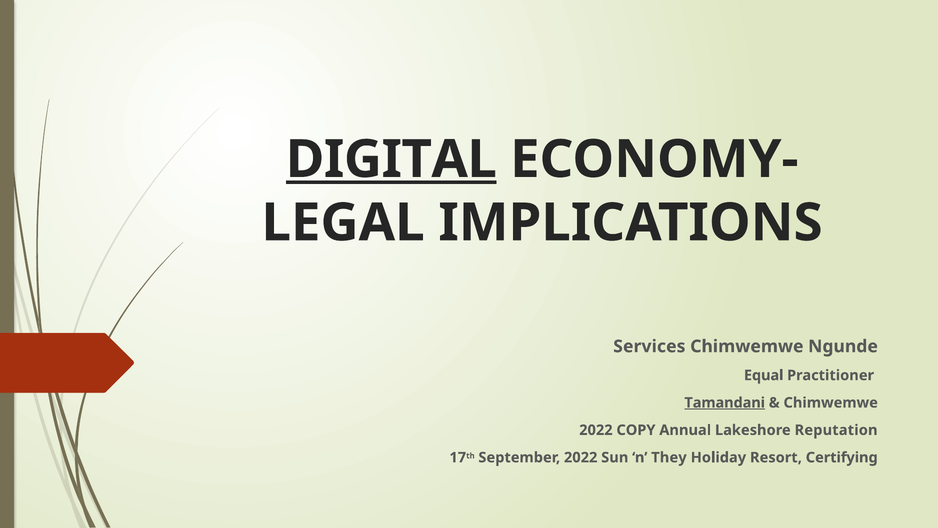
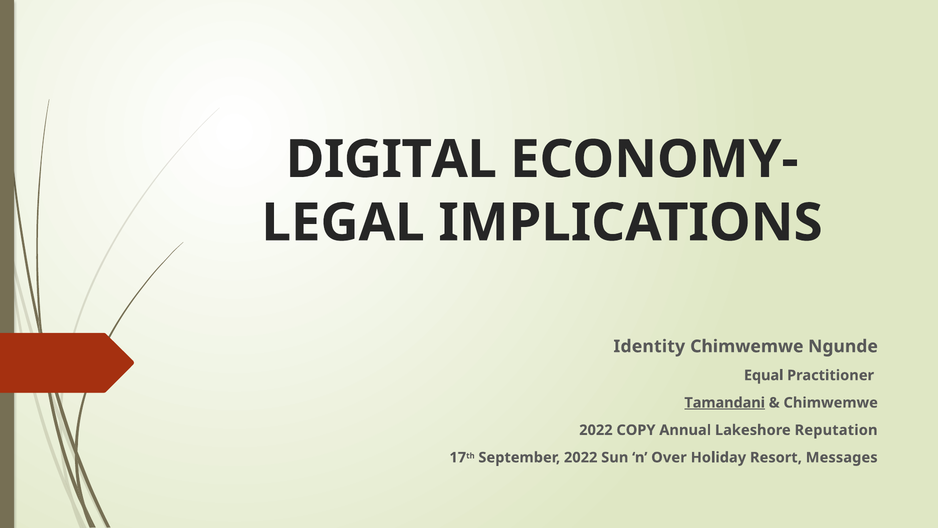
DIGITAL underline: present -> none
Services: Services -> Identity
They: They -> Over
Certifying: Certifying -> Messages
